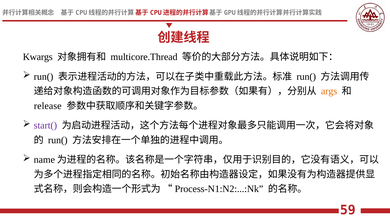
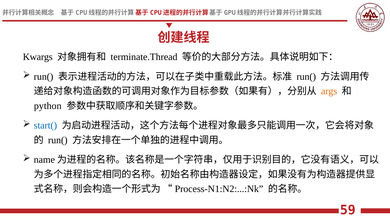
multicore.Thread: multicore.Thread -> terminate.Thread
release: release -> python
start( colour: purple -> blue
